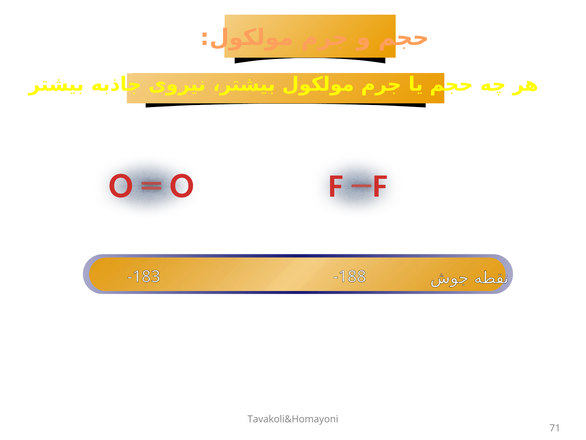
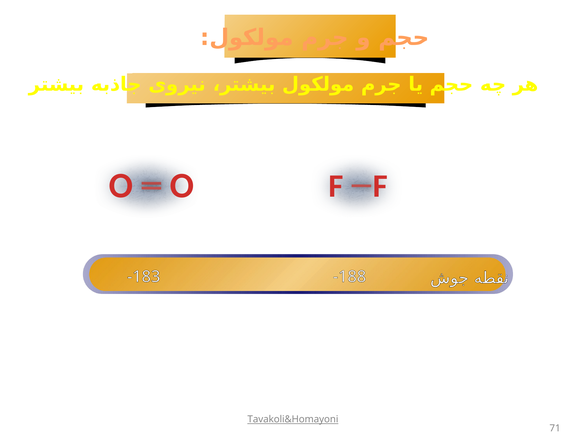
Tavakoli&Homayoni underline: none -> present
